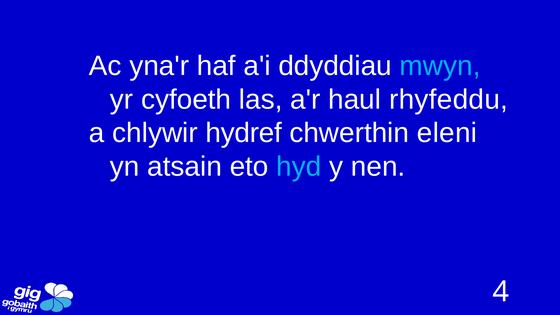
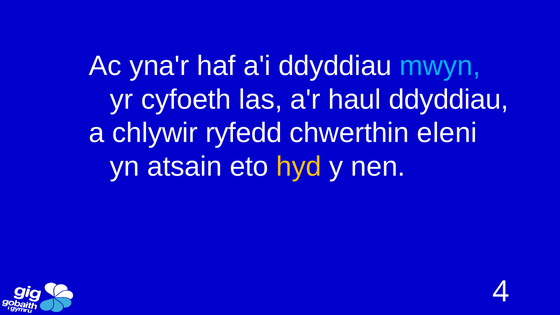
haul rhyfeddu: rhyfeddu -> ddyddiau
hydref: hydref -> ryfedd
hyd colour: light blue -> yellow
